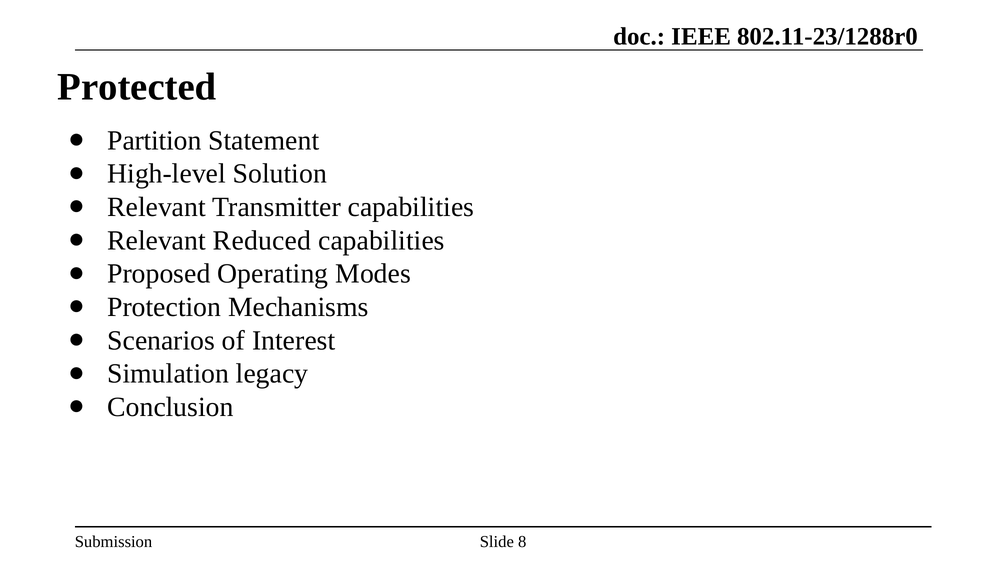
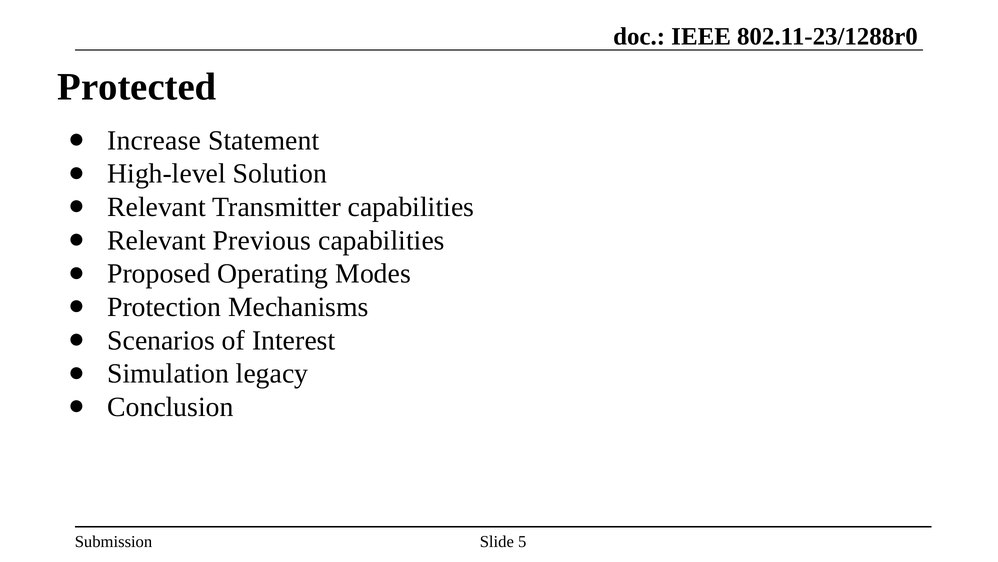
Partition: Partition -> Increase
Reduced: Reduced -> Previous
8: 8 -> 5
